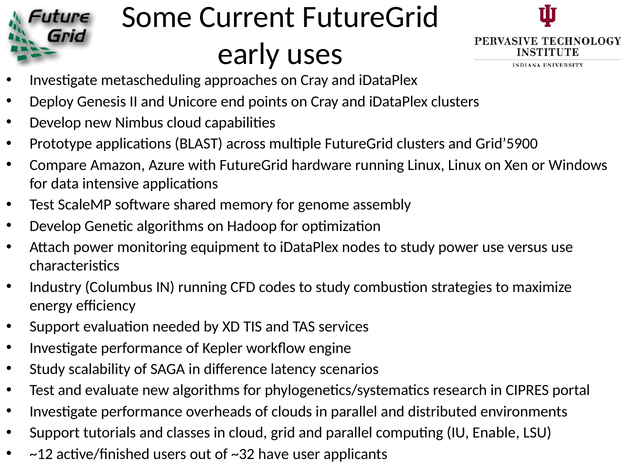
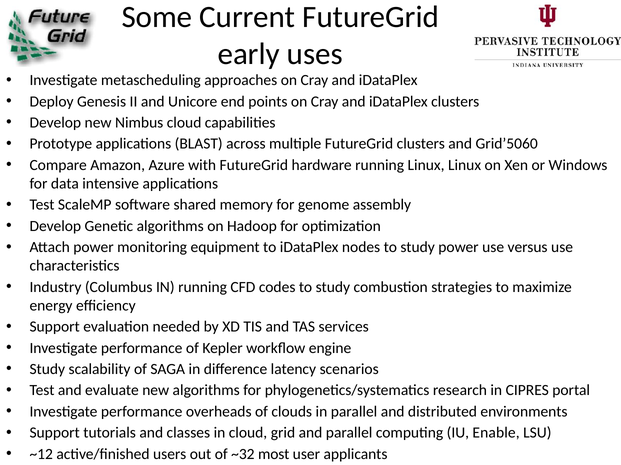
Grid’5900: Grid’5900 -> Grid’5060
have: have -> most
